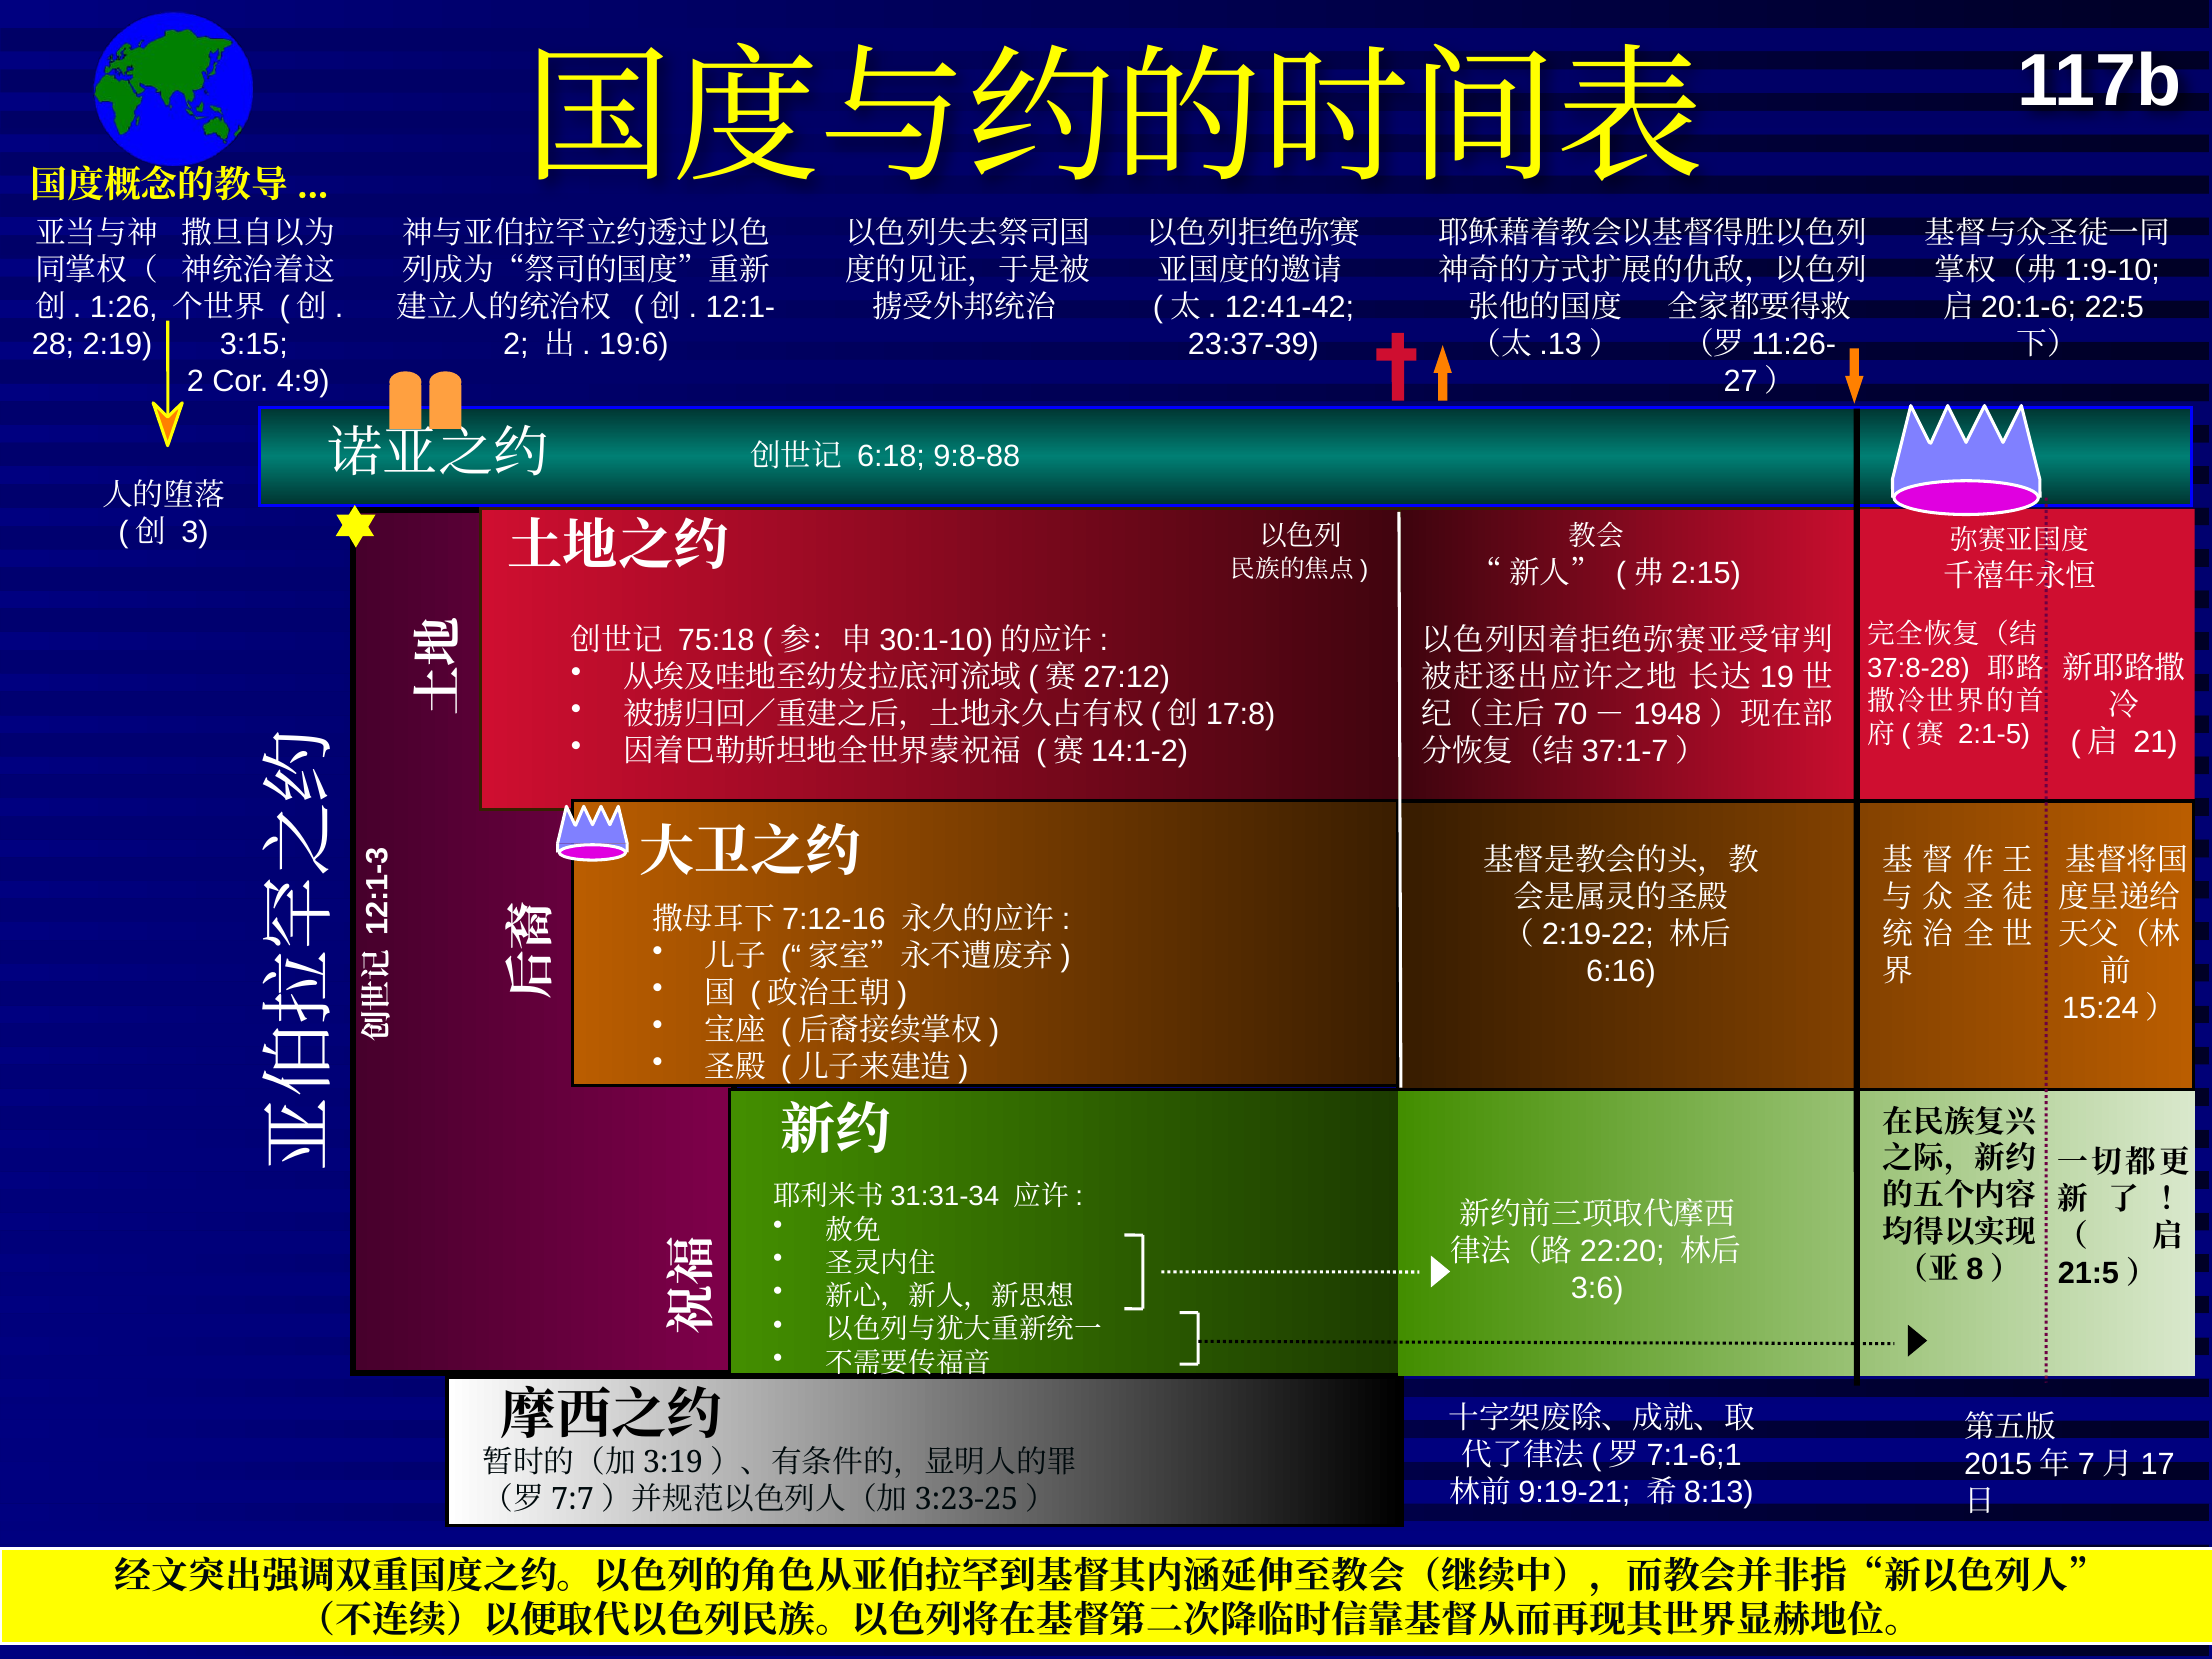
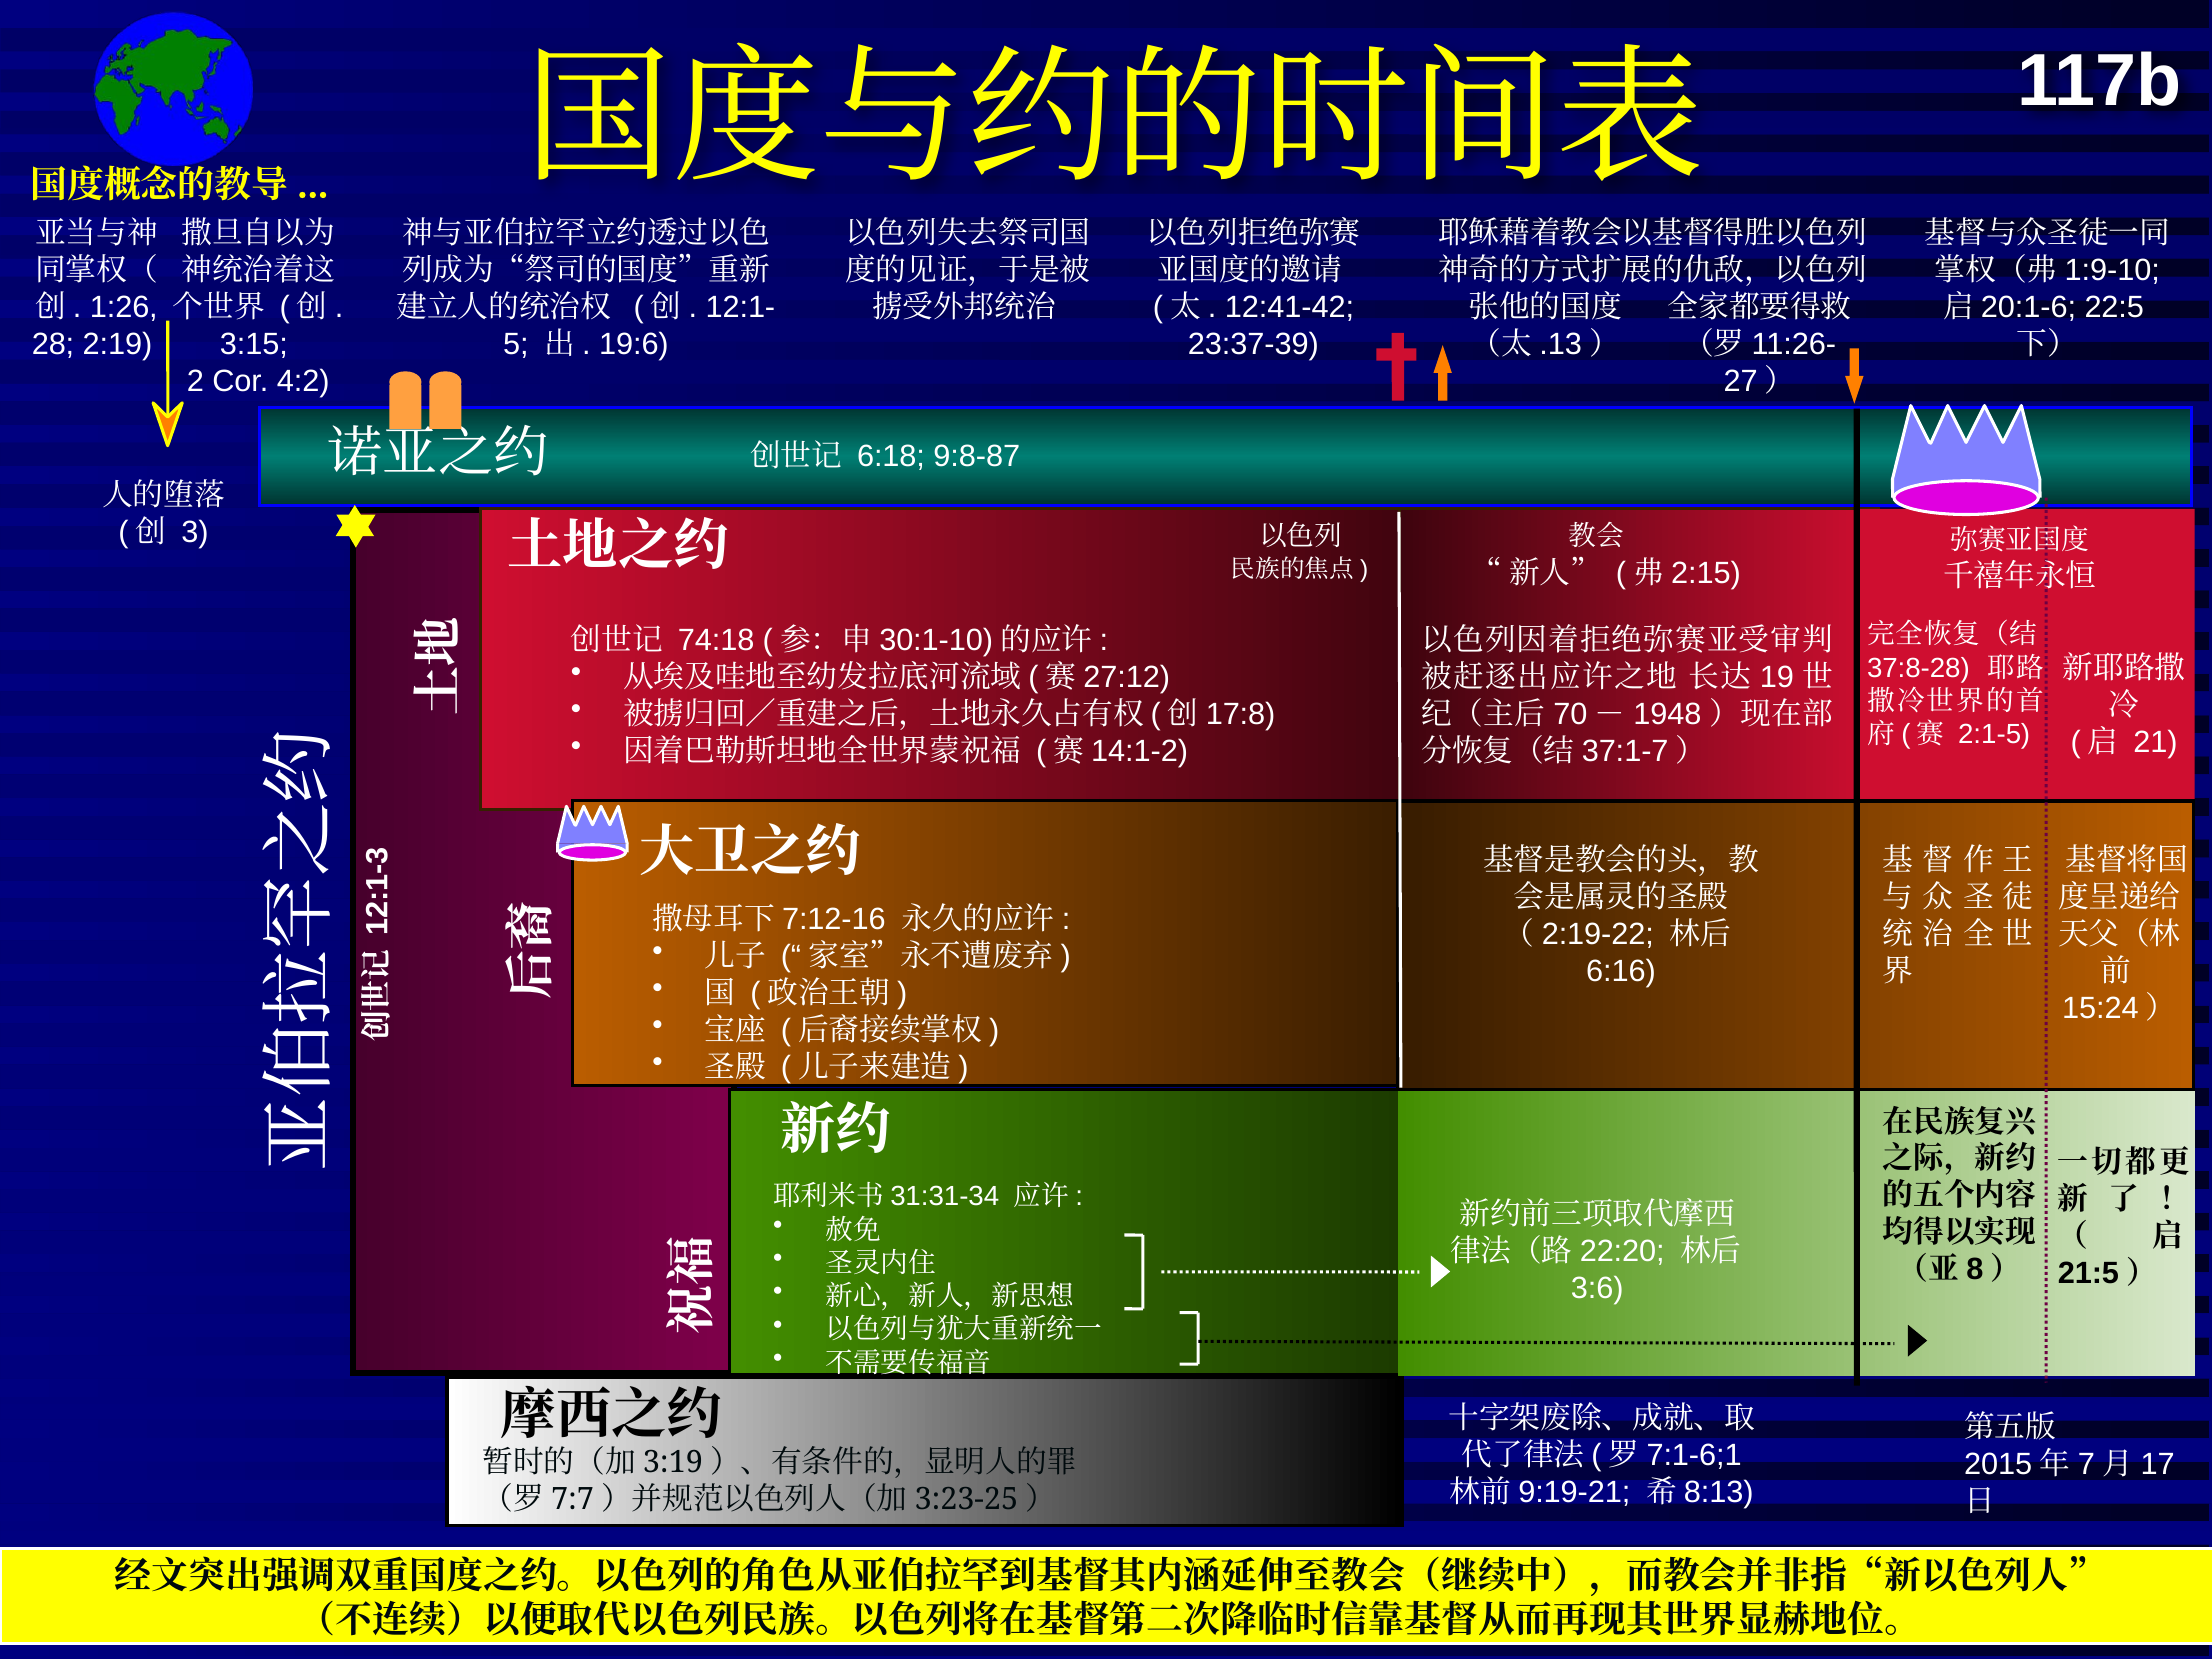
2 at (516, 344): 2 -> 5
4:9: 4:9 -> 4:2
9:8-88: 9:8-88 -> 9:8-87
75:18: 75:18 -> 74:18
